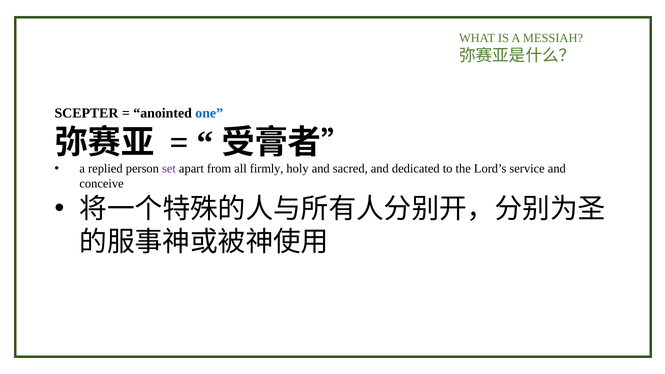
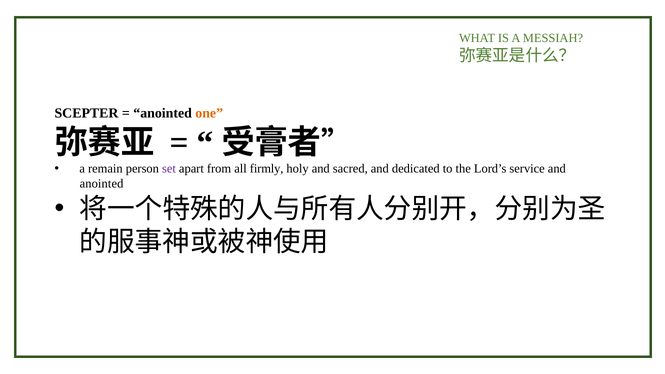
one colour: blue -> orange
replied: replied -> remain
conceive at (102, 184): conceive -> anointed
